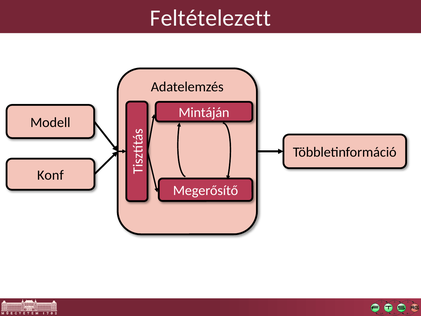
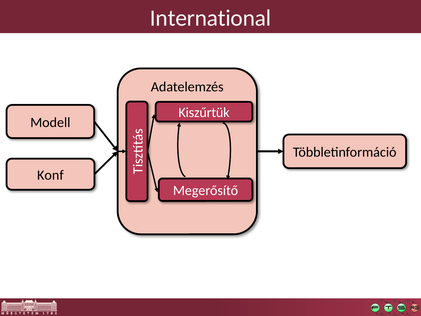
Feltételezett: Feltételezett -> International
Mintáján: Mintáján -> Kiszűrtük
